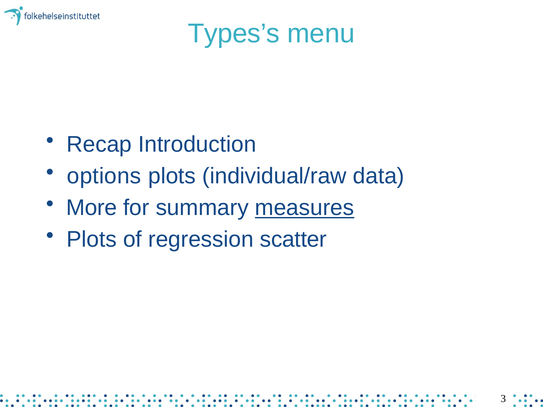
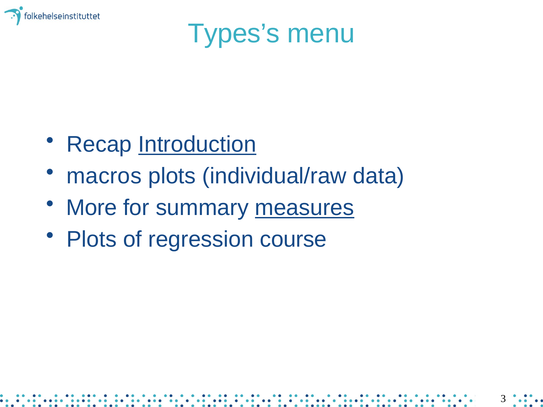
Introduction underline: none -> present
options: options -> macros
scatter: scatter -> course
